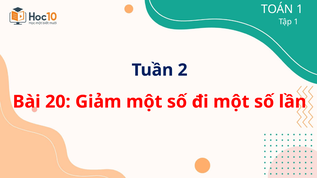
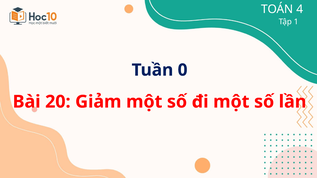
TOÁN 1: 1 -> 4
2: 2 -> 0
